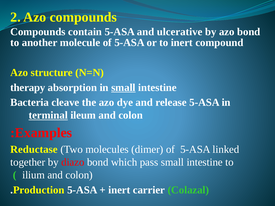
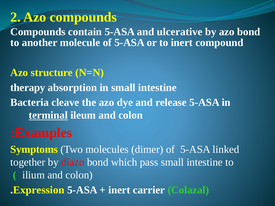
small at (123, 88) underline: present -> none
Reductase: Reductase -> Symptoms
Production: Production -> Expression
